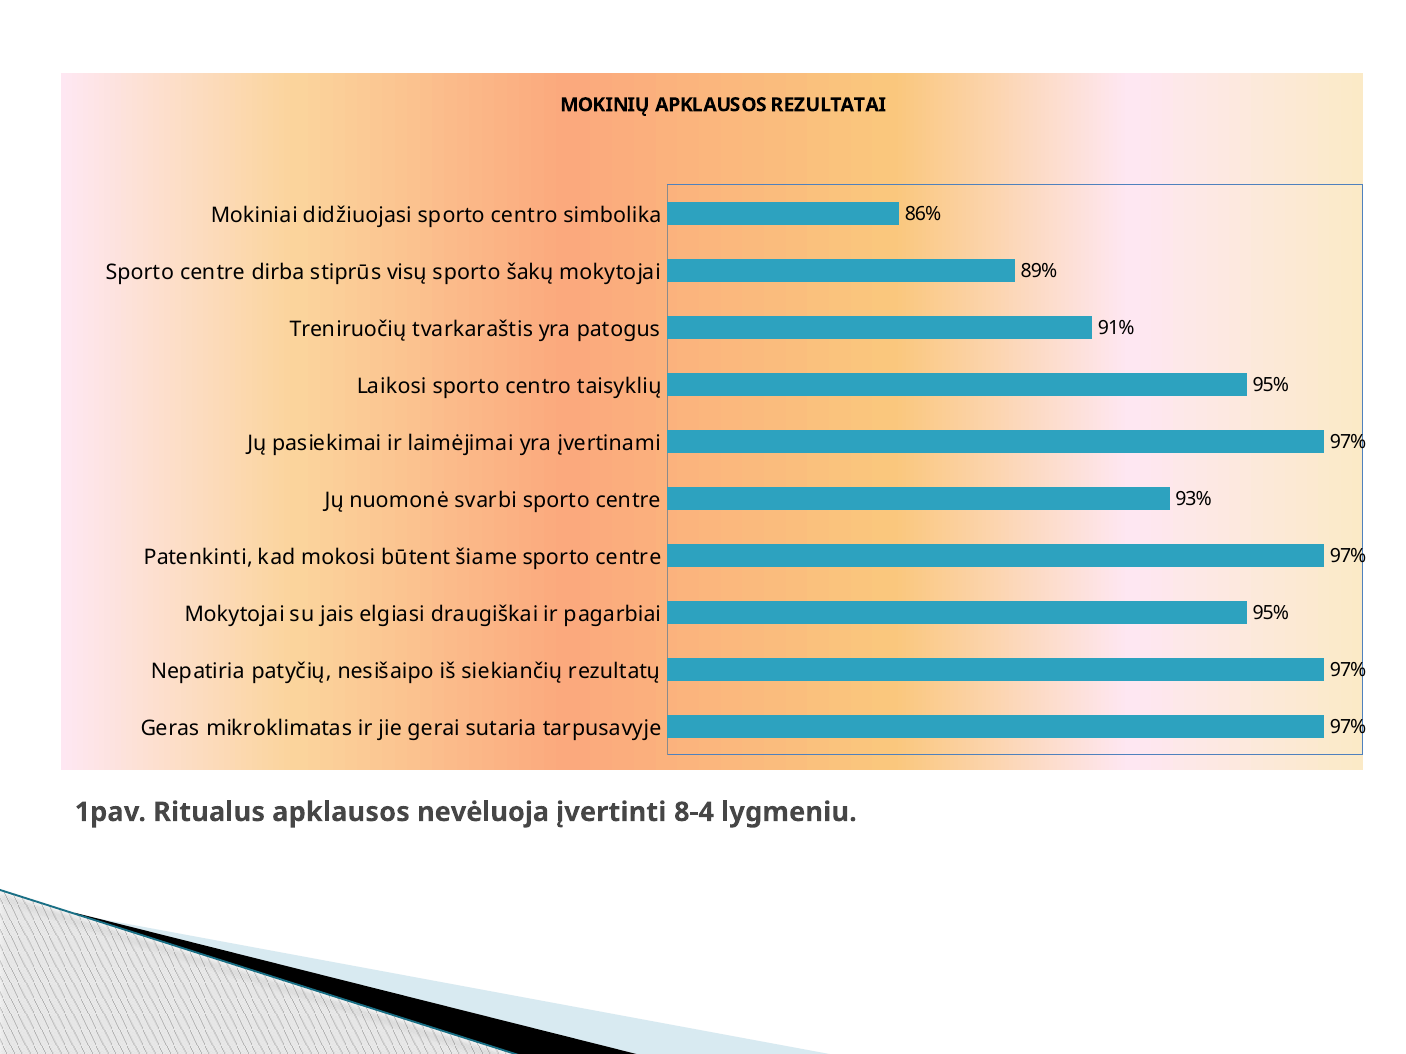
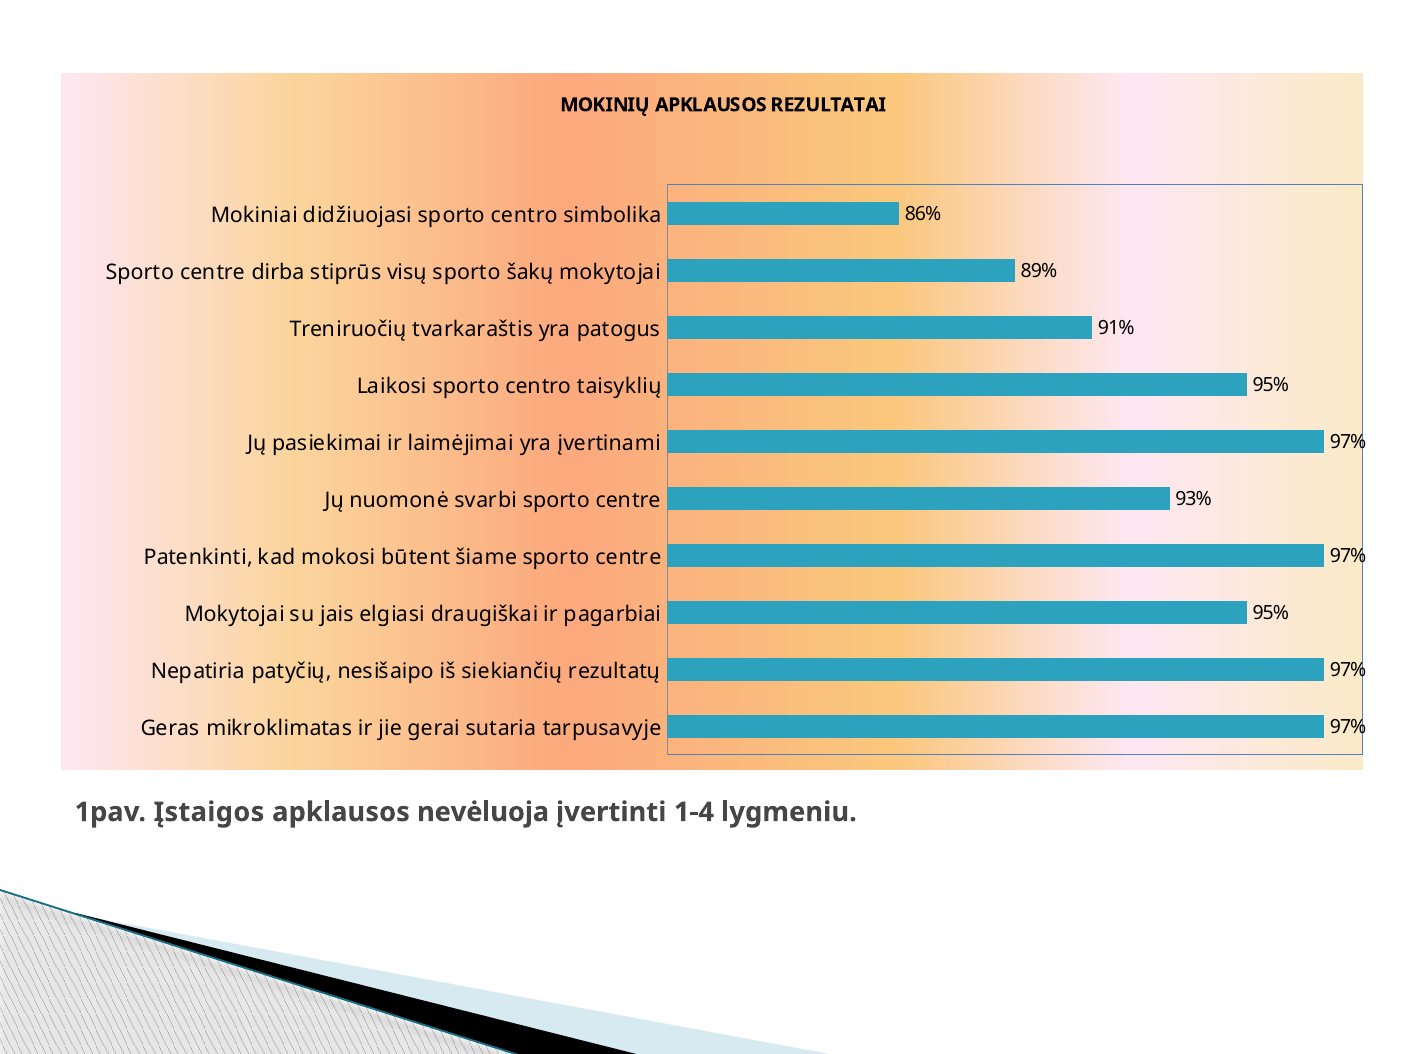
Ritualus: Ritualus -> Įstaigos
8-4: 8-4 -> 1-4
